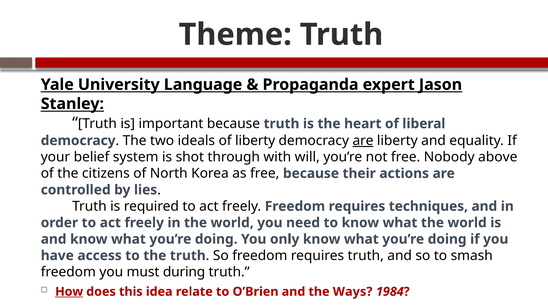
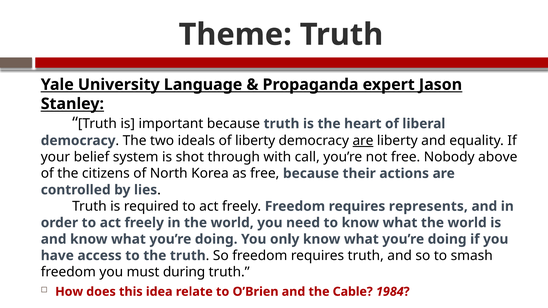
will: will -> call
techniques: techniques -> represents
How underline: present -> none
Ways: Ways -> Cable
